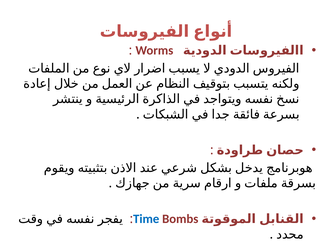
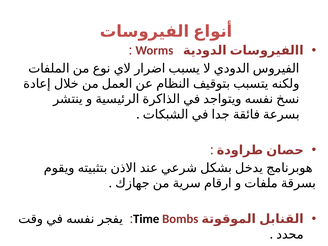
Time colour: blue -> black
